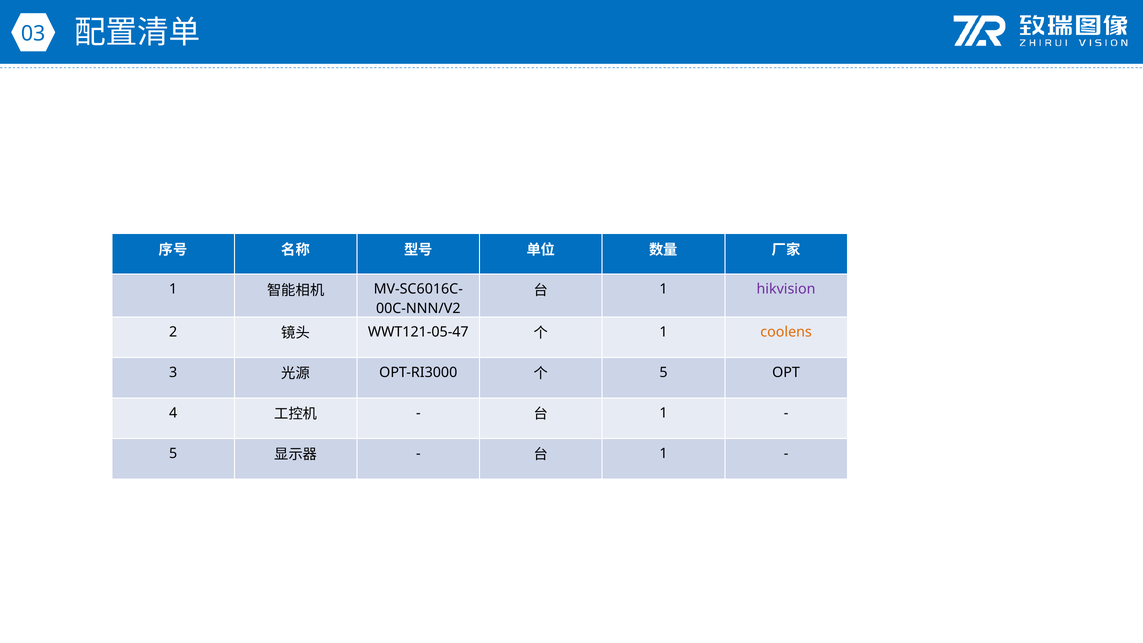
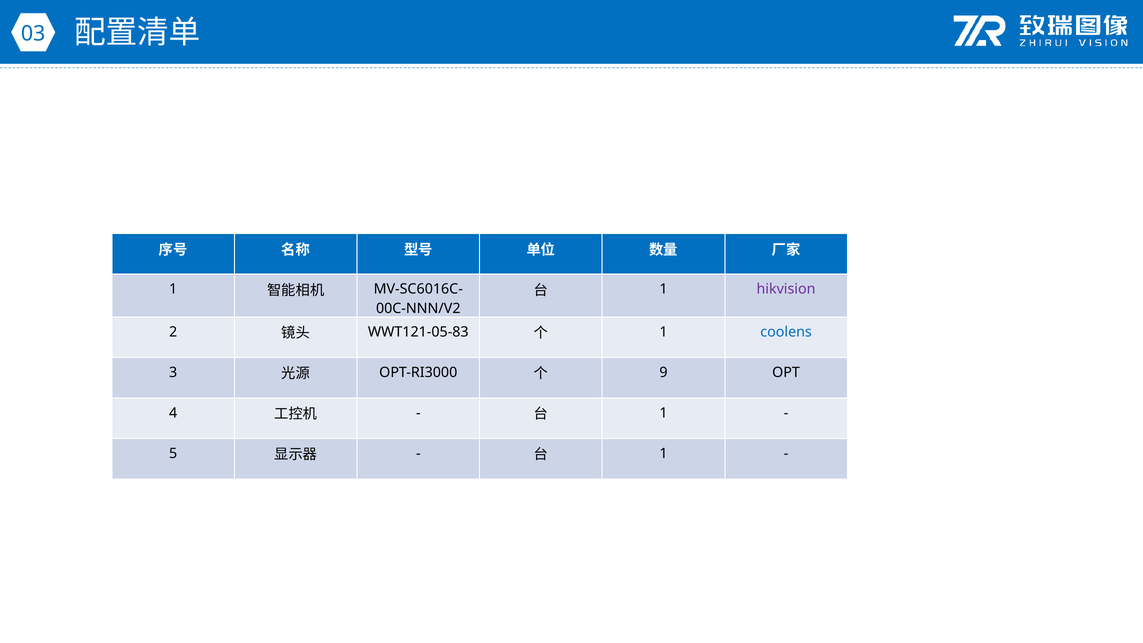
WWT121-05-47: WWT121-05-47 -> WWT121-05-83
coolens colour: orange -> blue
5 at (664, 372): 5 -> 9
